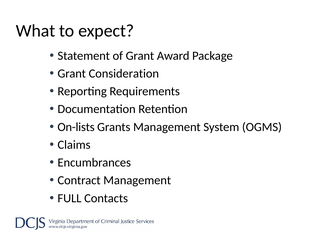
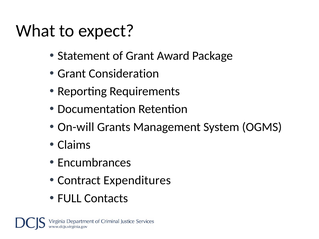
On-lists: On-lists -> On-will
Contract Management: Management -> Expenditures
